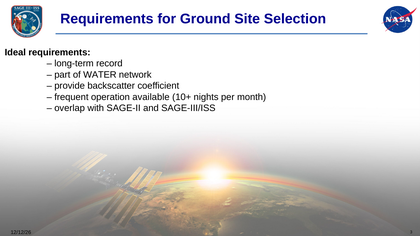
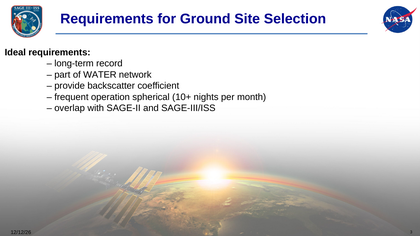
available: available -> spherical
